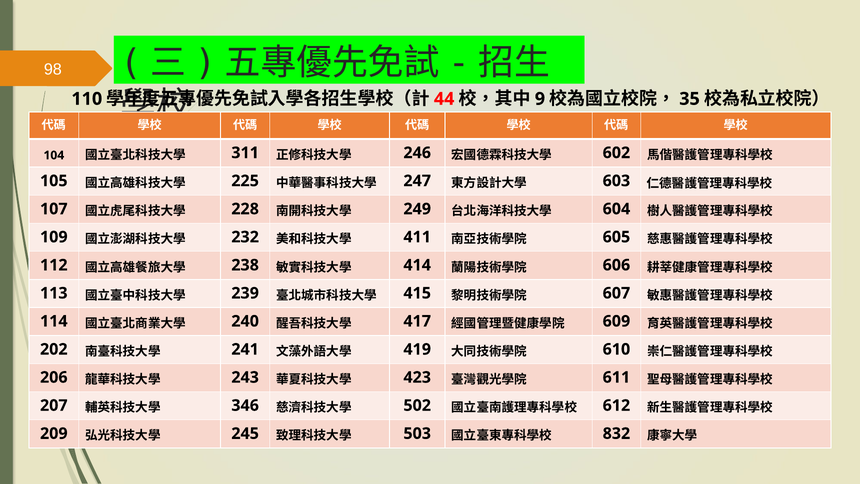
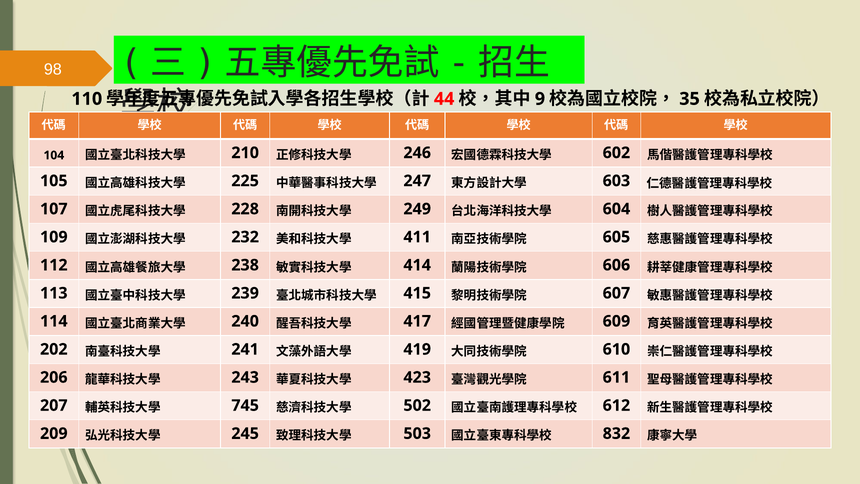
311: 311 -> 210
346: 346 -> 745
